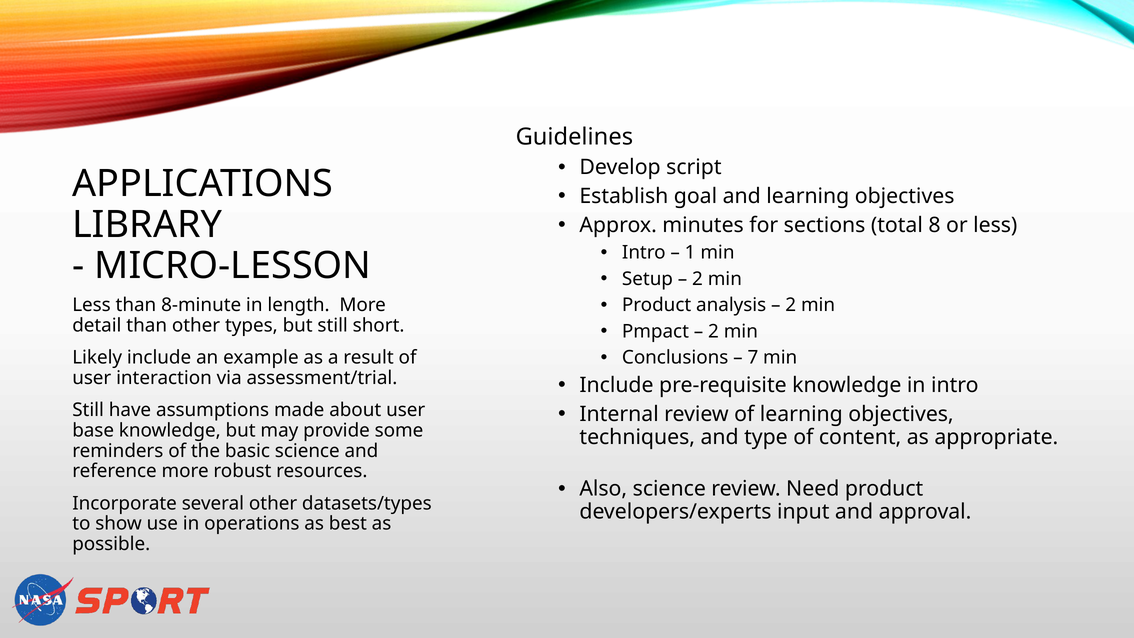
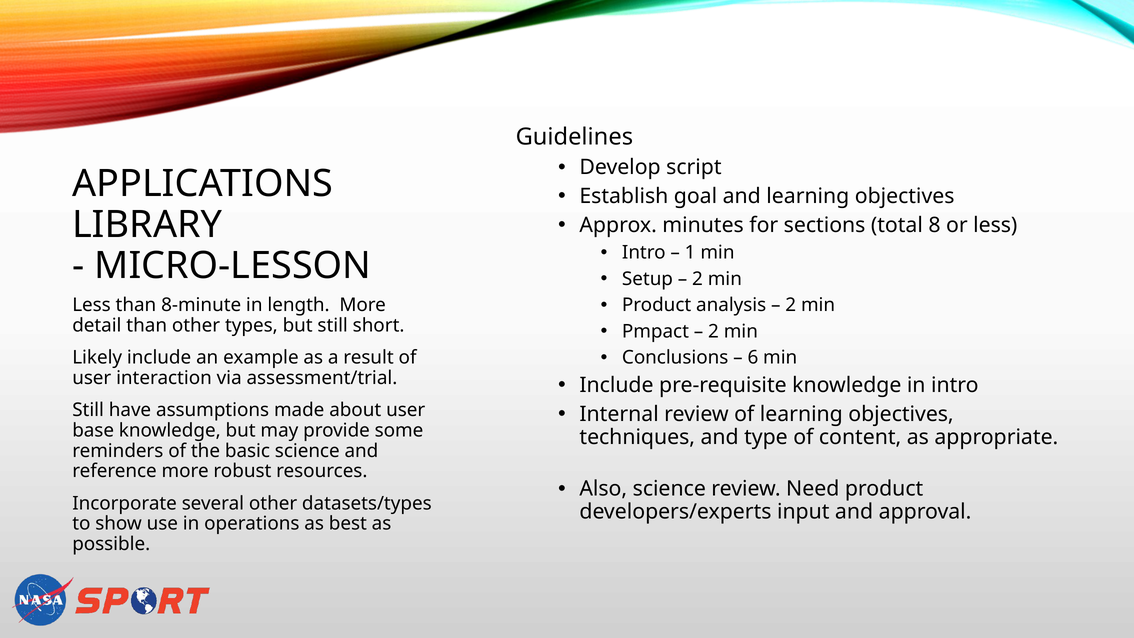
7: 7 -> 6
